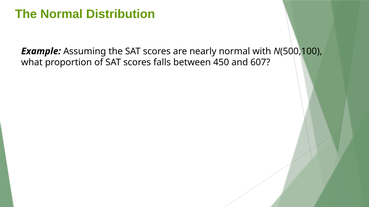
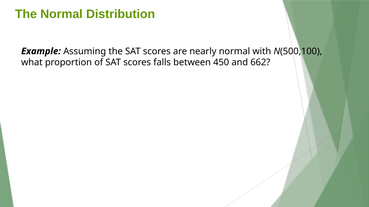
607: 607 -> 662
